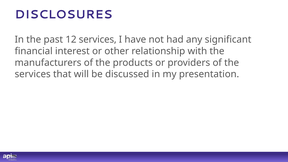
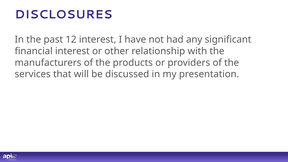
12 services: services -> interest
